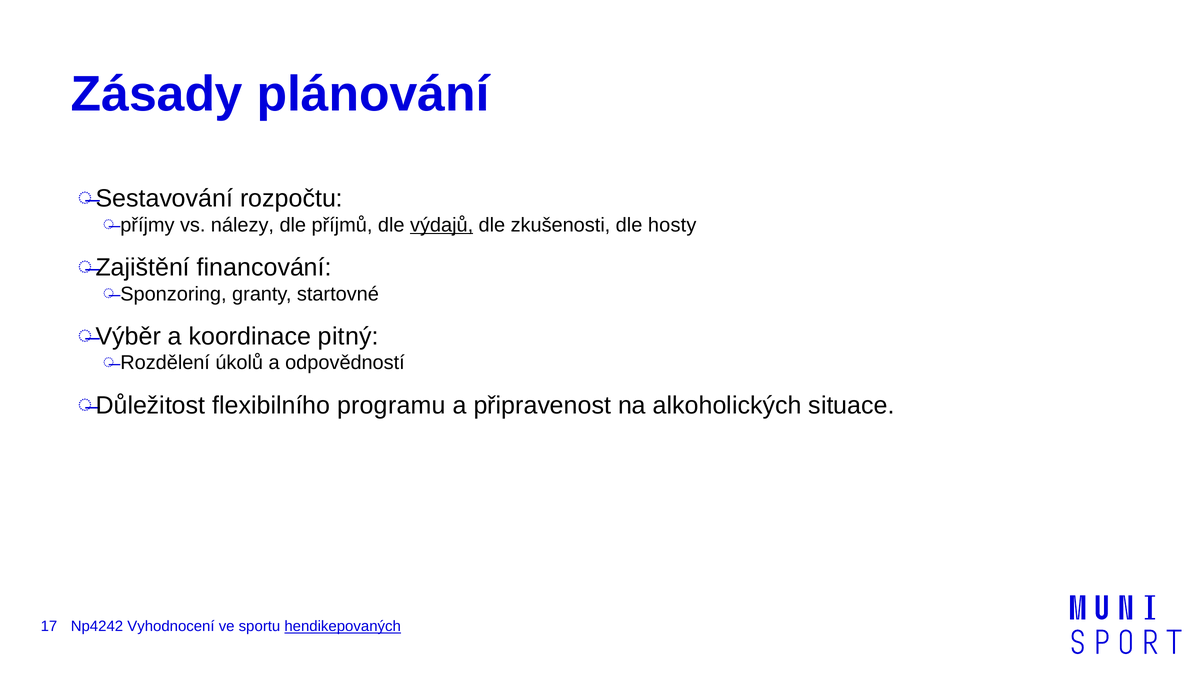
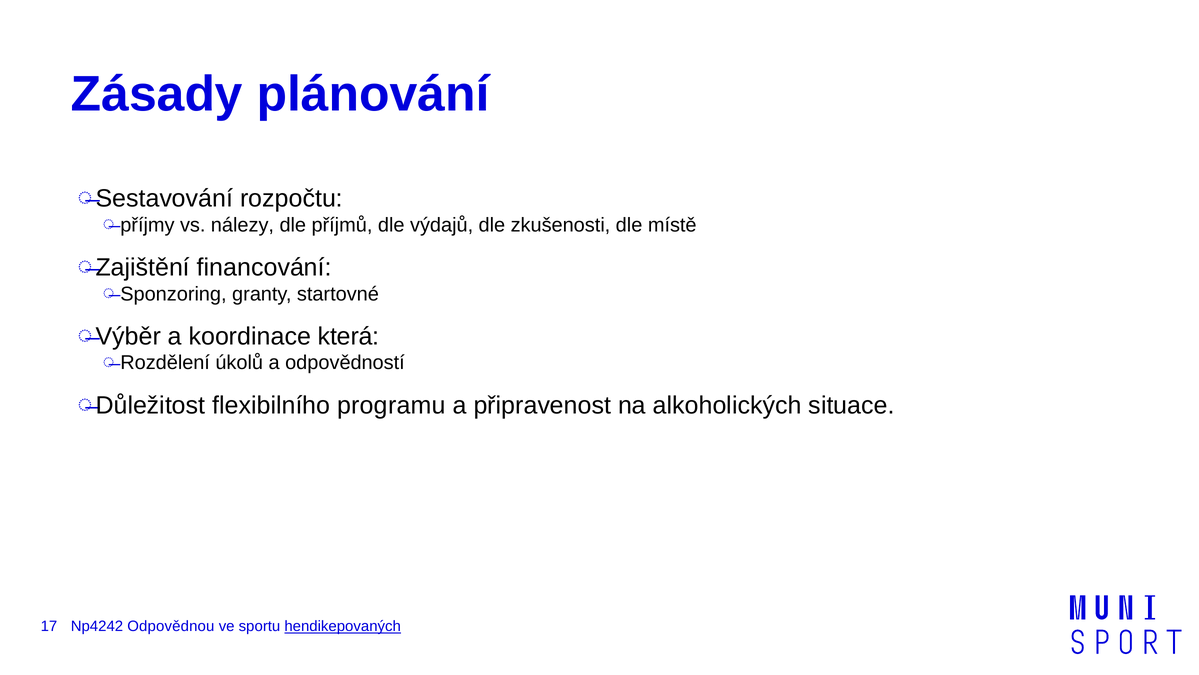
výdajů underline: present -> none
hosty: hosty -> místě
pitný: pitný -> která
Vyhodnocení: Vyhodnocení -> Odpovědnou
